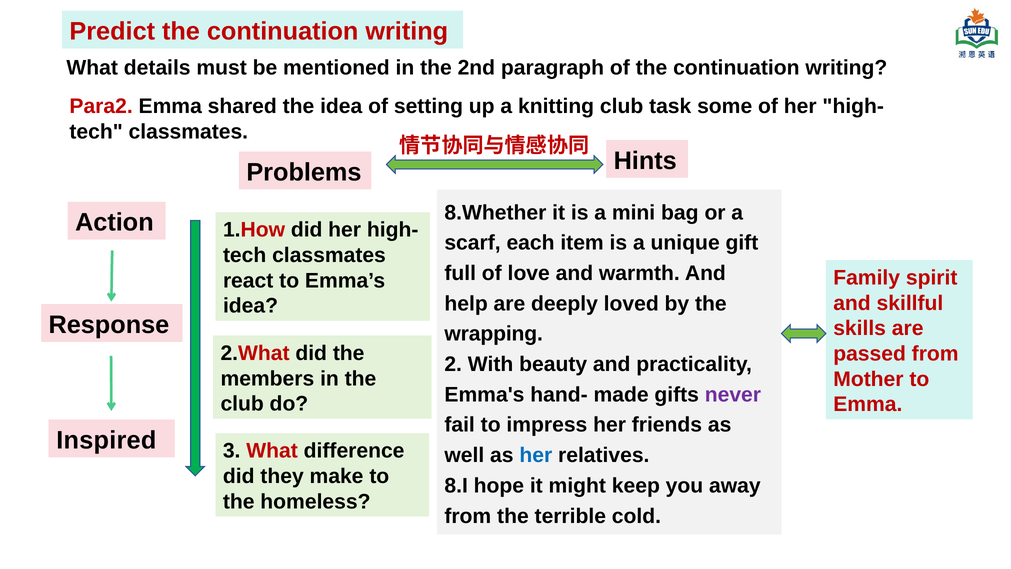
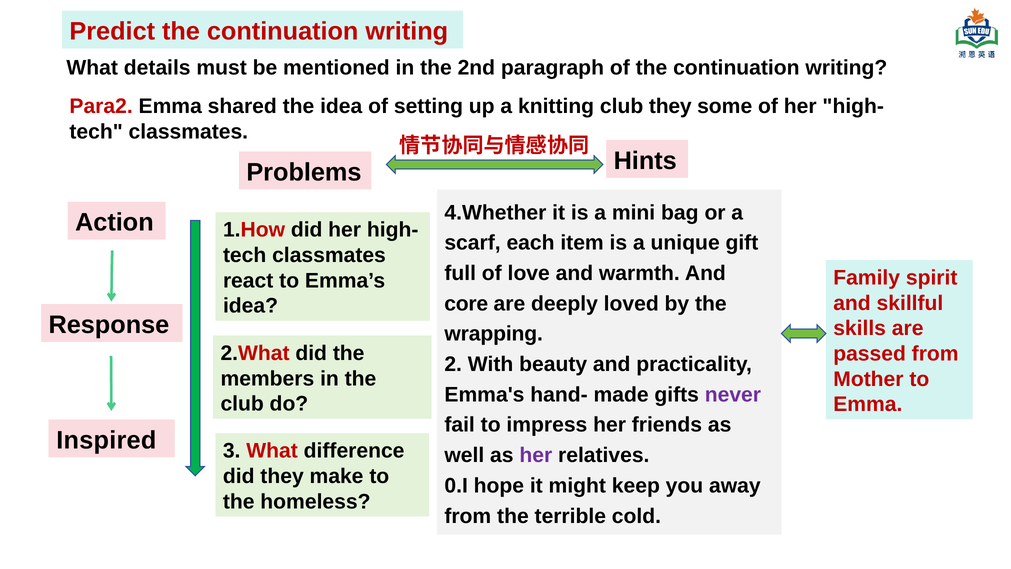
club task: task -> they
8.Whether: 8.Whether -> 4.Whether
help: help -> core
her at (536, 455) colour: blue -> purple
8.I: 8.I -> 0.I
